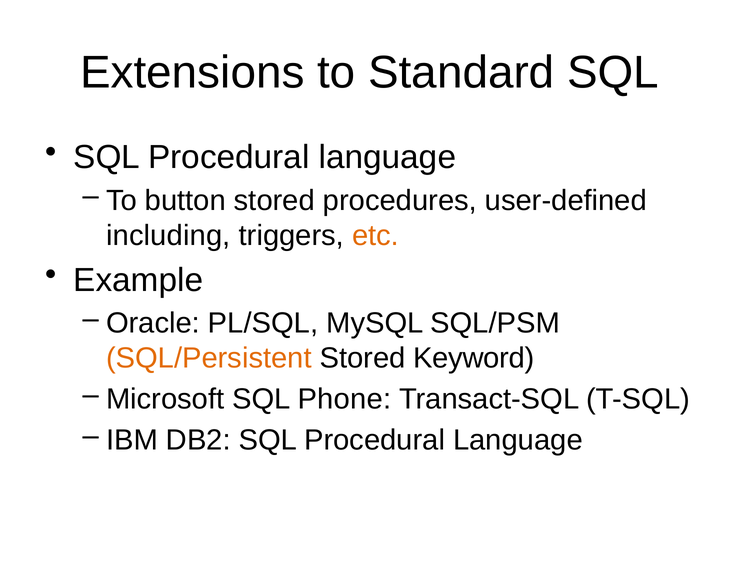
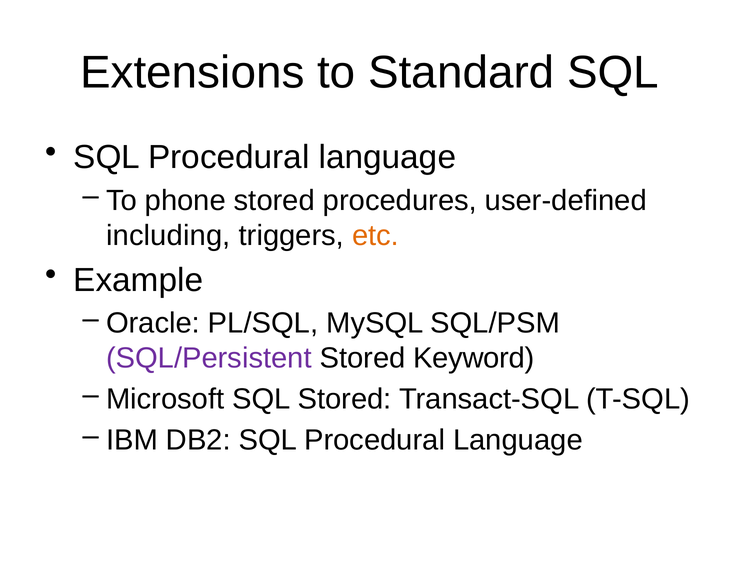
button: button -> phone
SQL/Persistent colour: orange -> purple
SQL Phone: Phone -> Stored
